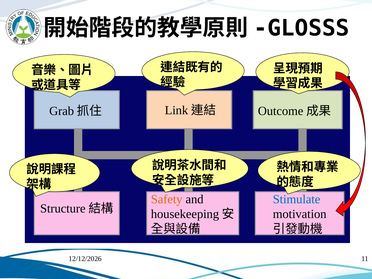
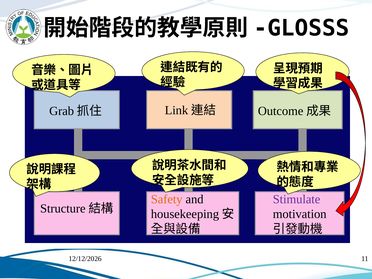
Stimulate colour: blue -> purple
